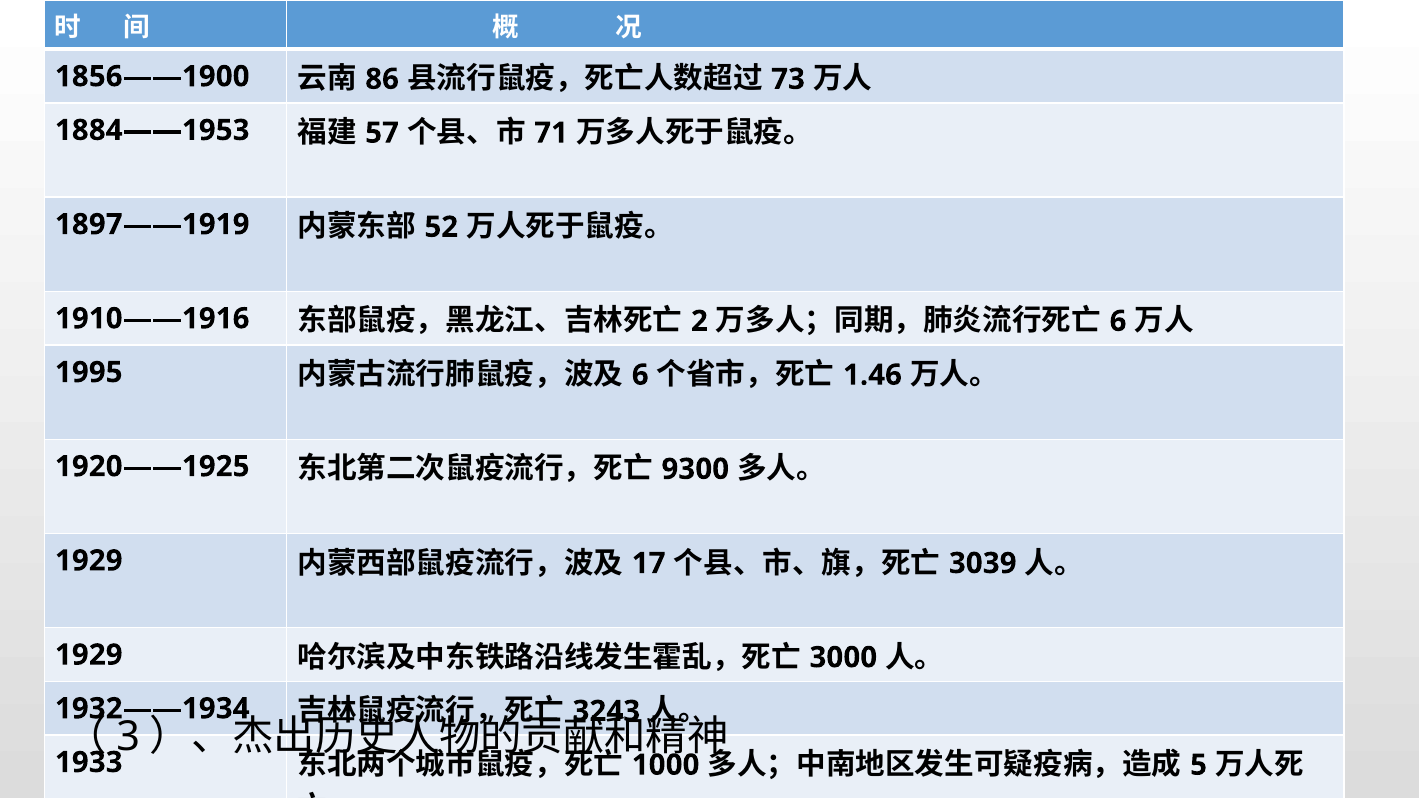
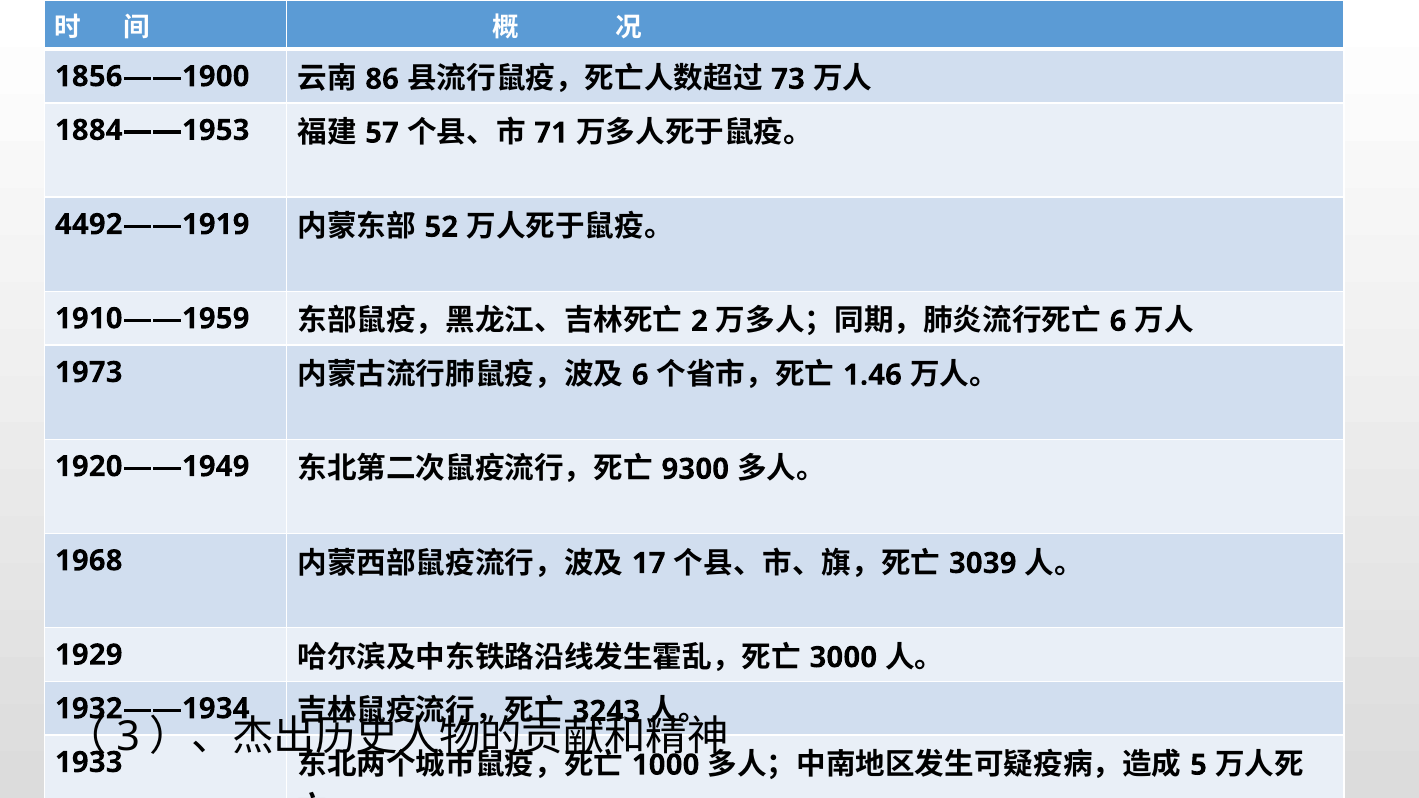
1897——1919: 1897——1919 -> 4492——1919
1910——1916: 1910——1916 -> 1910——1959
1995: 1995 -> 1973
1920——1925: 1920——1925 -> 1920——1949
1929 at (89, 561): 1929 -> 1968
